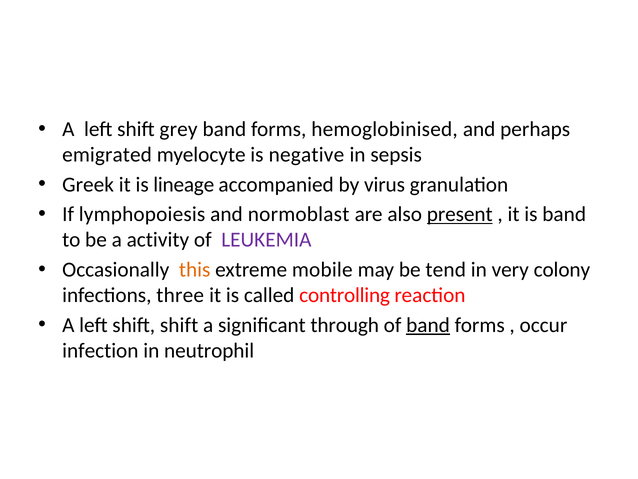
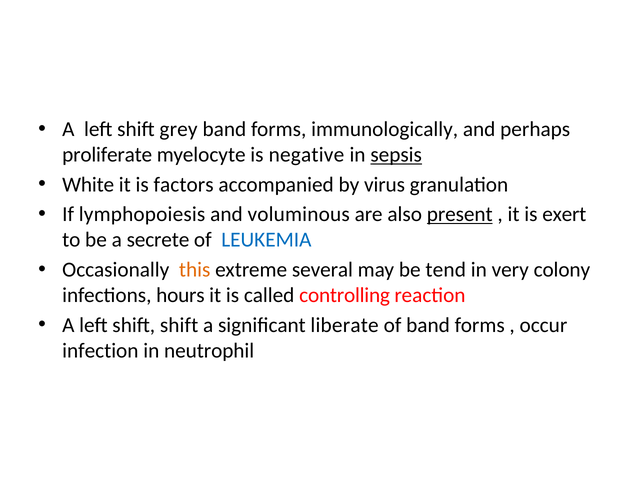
hemoglobinised: hemoglobinised -> immunologically
emigrated: emigrated -> proliferate
sepsis underline: none -> present
Greek: Greek -> White
lineage: lineage -> factors
normoblast: normoblast -> voluminous
is band: band -> exert
activity: activity -> secrete
LEUKEMIA colour: purple -> blue
mobile: mobile -> several
three: three -> hours
through: through -> liberate
band at (428, 325) underline: present -> none
